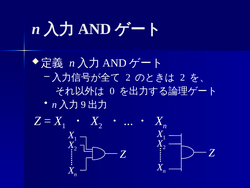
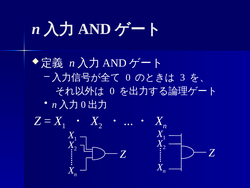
2 at (128, 77): 2 -> 0
2 at (183, 77): 2 -> 3
9 at (83, 104): 9 -> 0
